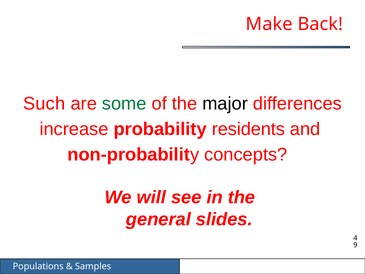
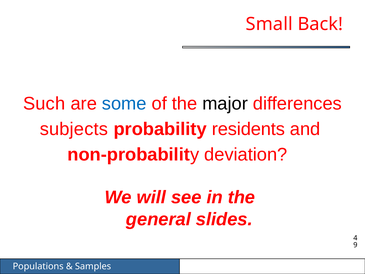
Make: Make -> Small
some colour: green -> blue
increase: increase -> subjects
concepts: concepts -> deviation
